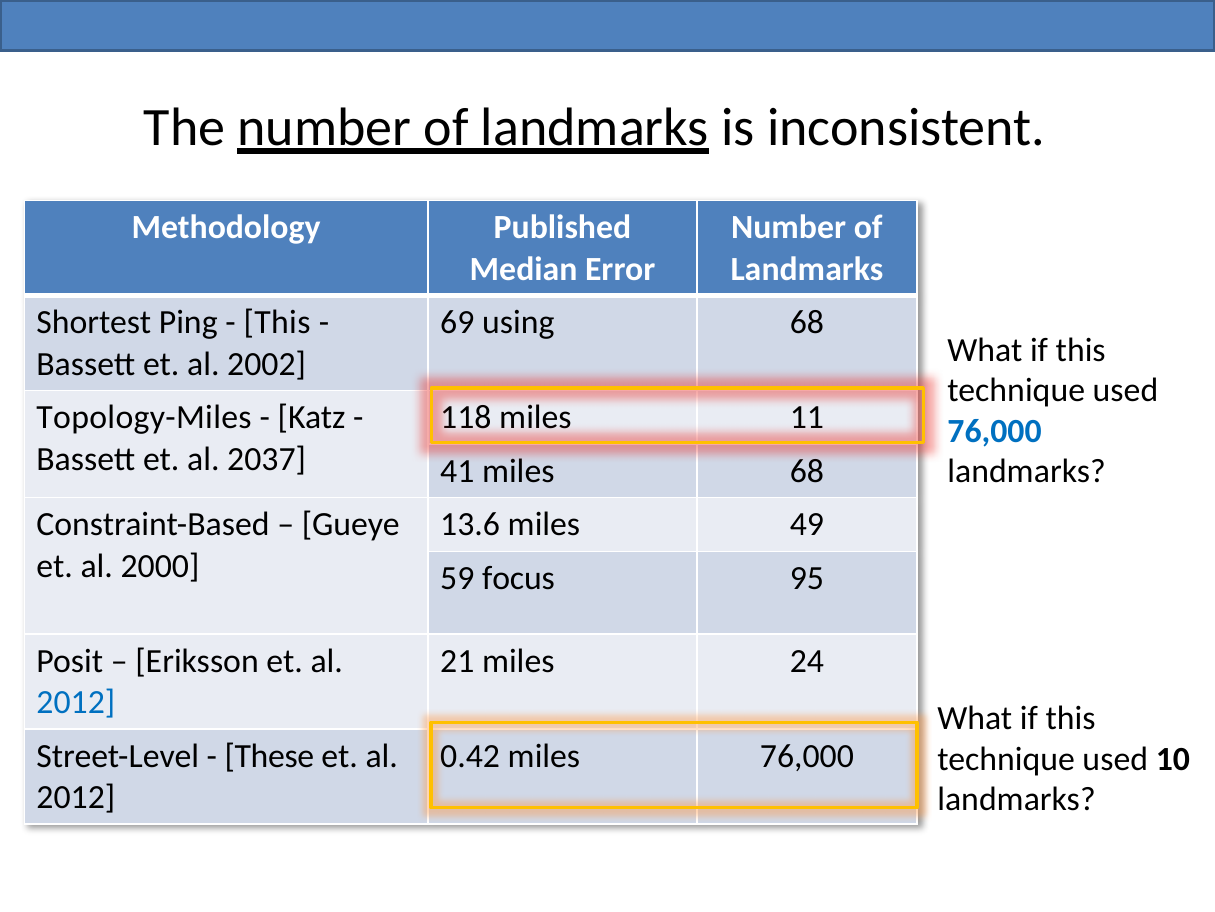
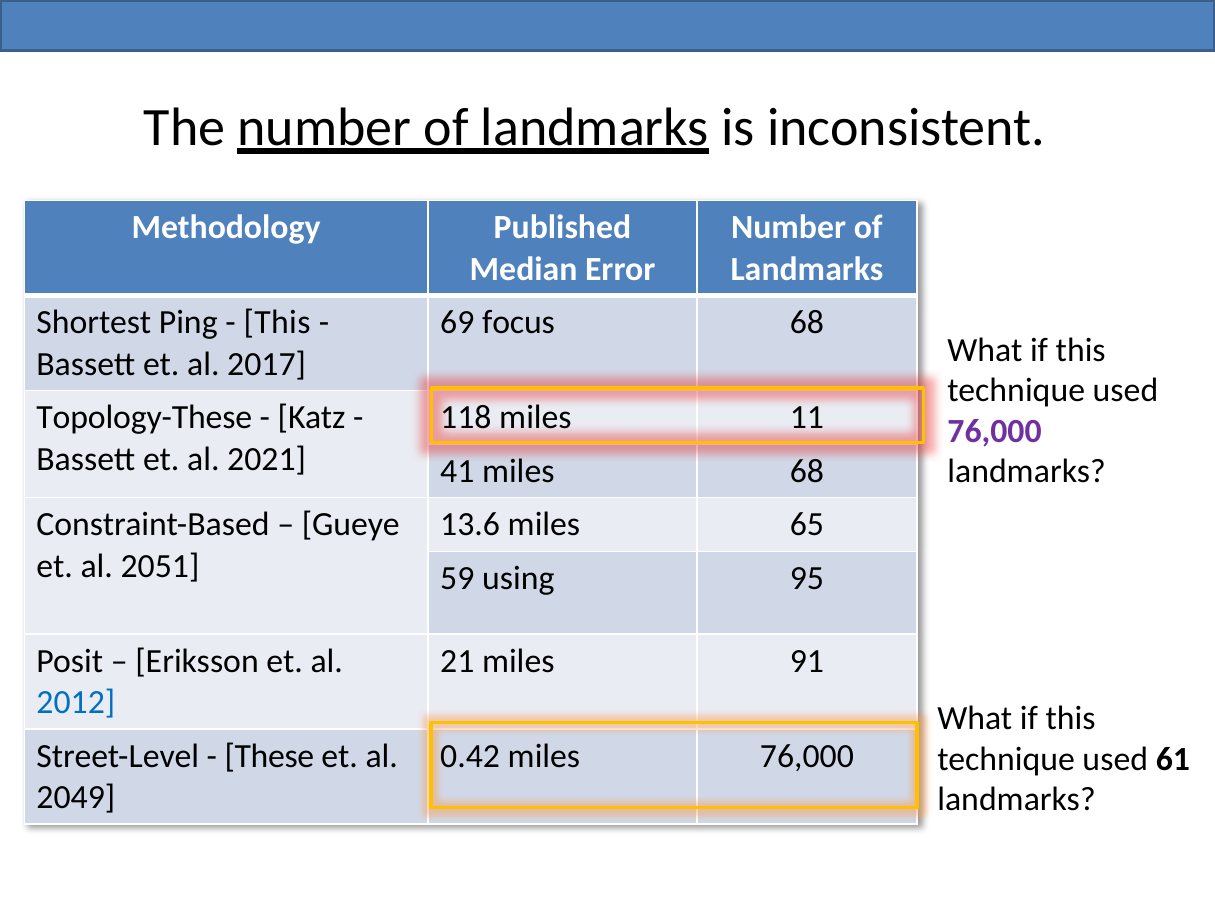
using: using -> focus
2002: 2002 -> 2017
Topology-Miles: Topology-Miles -> Topology-These
76,000 at (995, 431) colour: blue -> purple
2037: 2037 -> 2021
49: 49 -> 65
2000: 2000 -> 2051
focus: focus -> using
24: 24 -> 91
10: 10 -> 61
2012 at (76, 797): 2012 -> 2049
